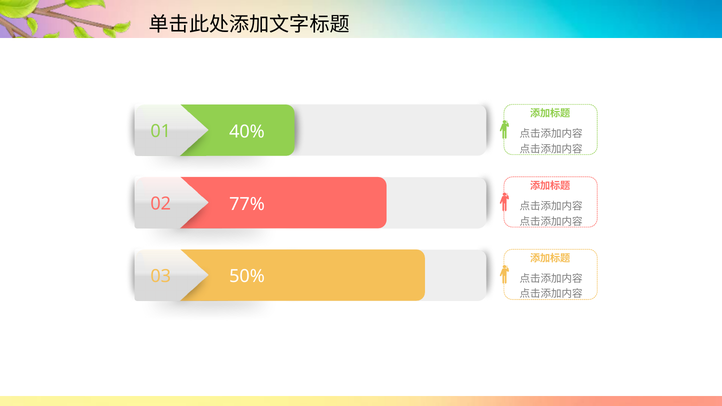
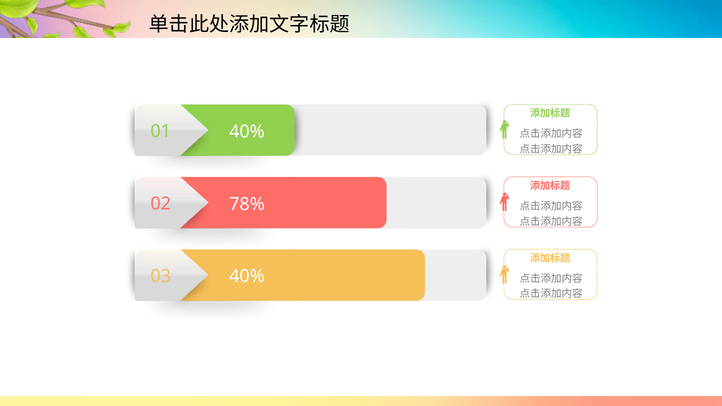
77%: 77% -> 78%
03 50%: 50% -> 40%
